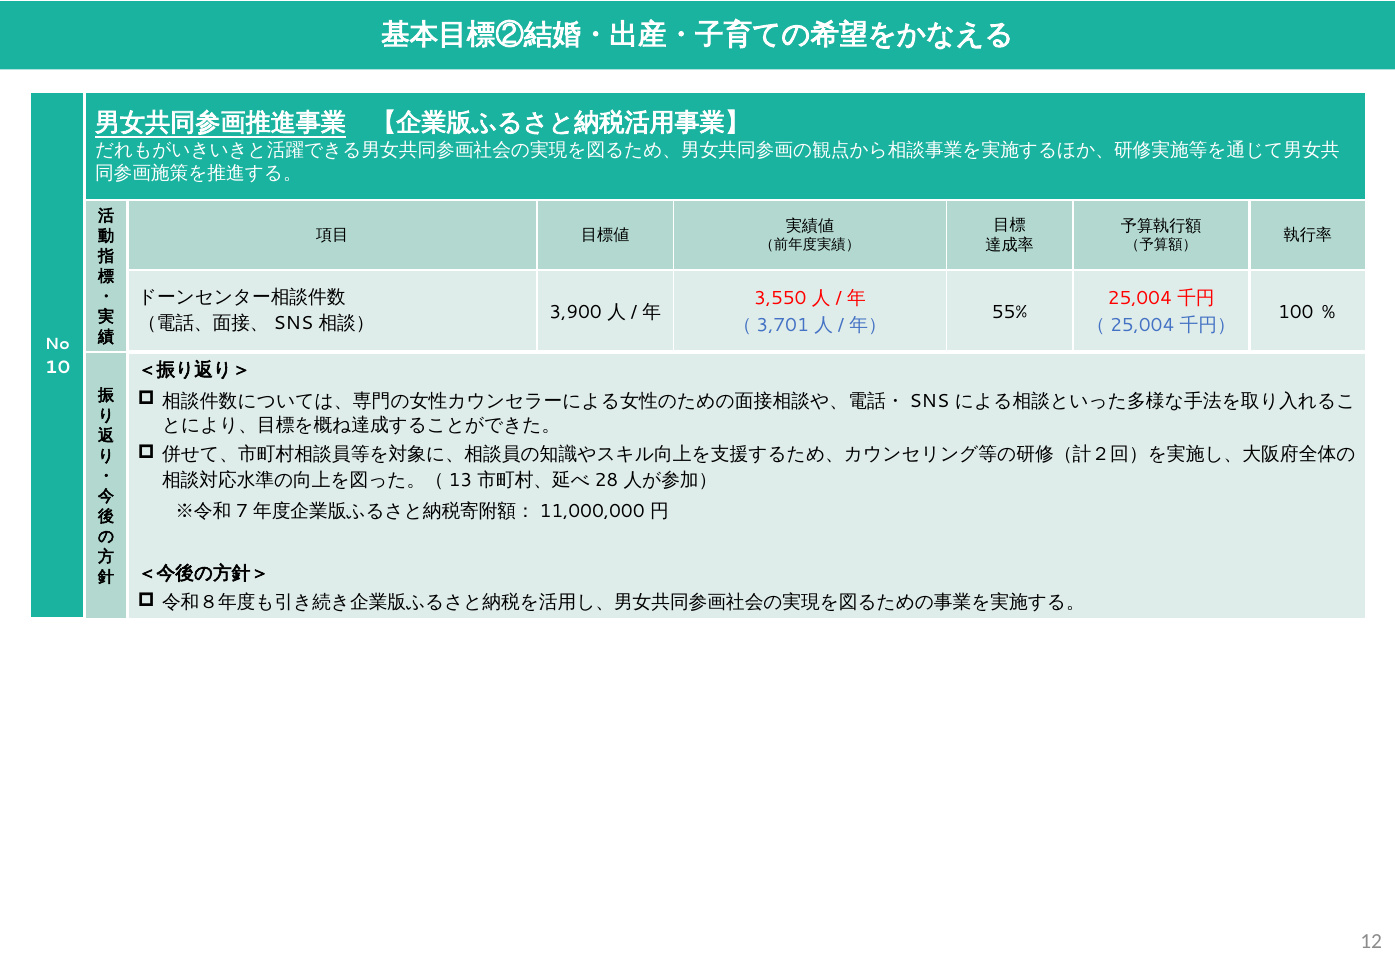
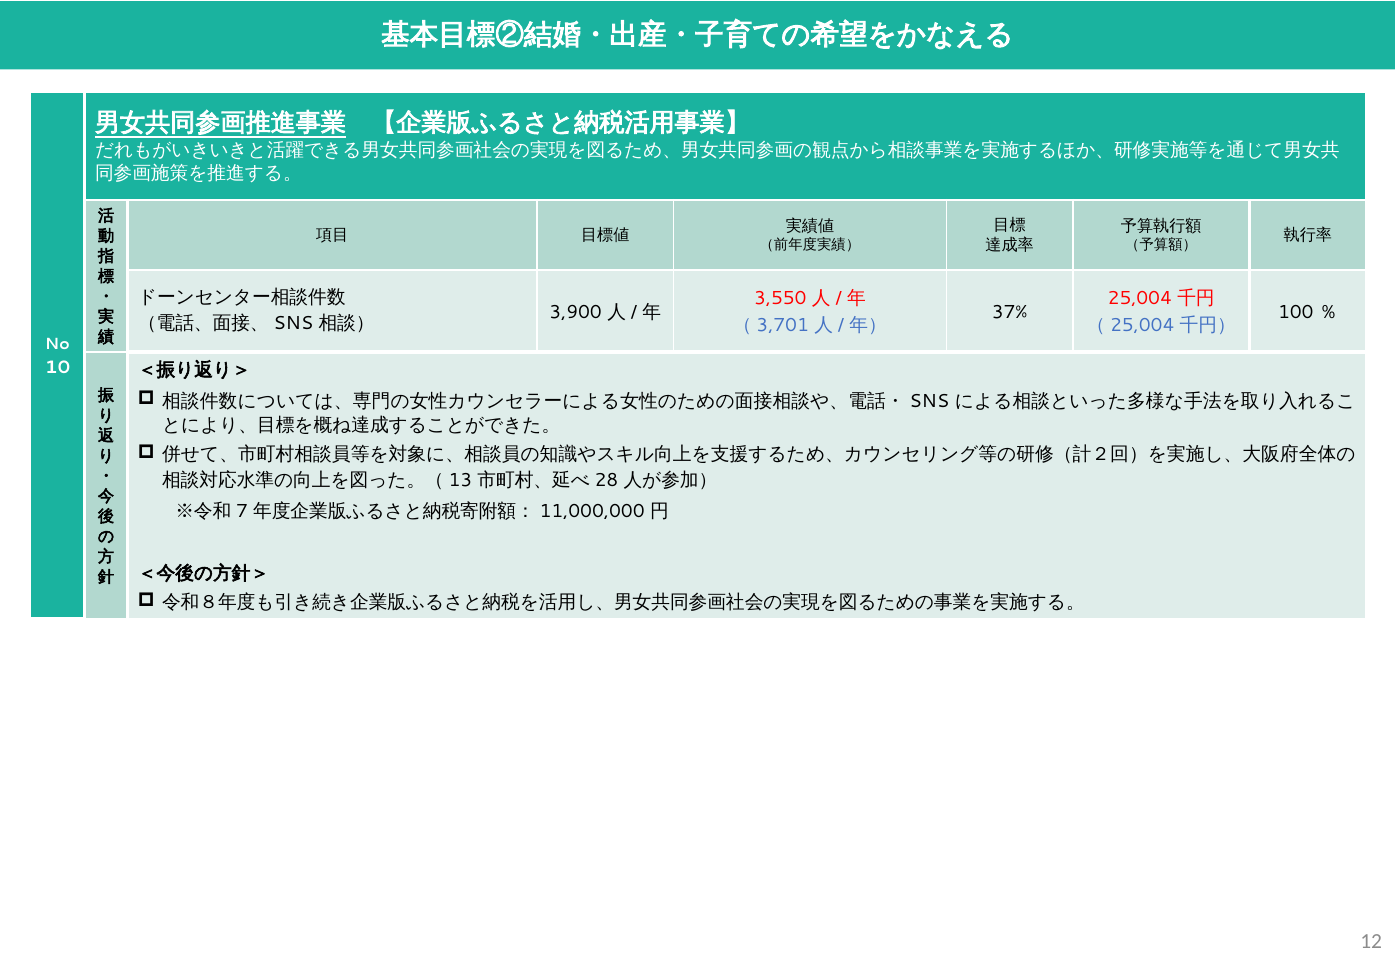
55%: 55% -> 37%
